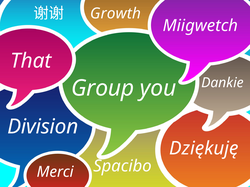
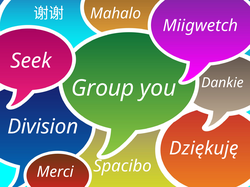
Growth: Growth -> Mahalo
That: That -> Seek
